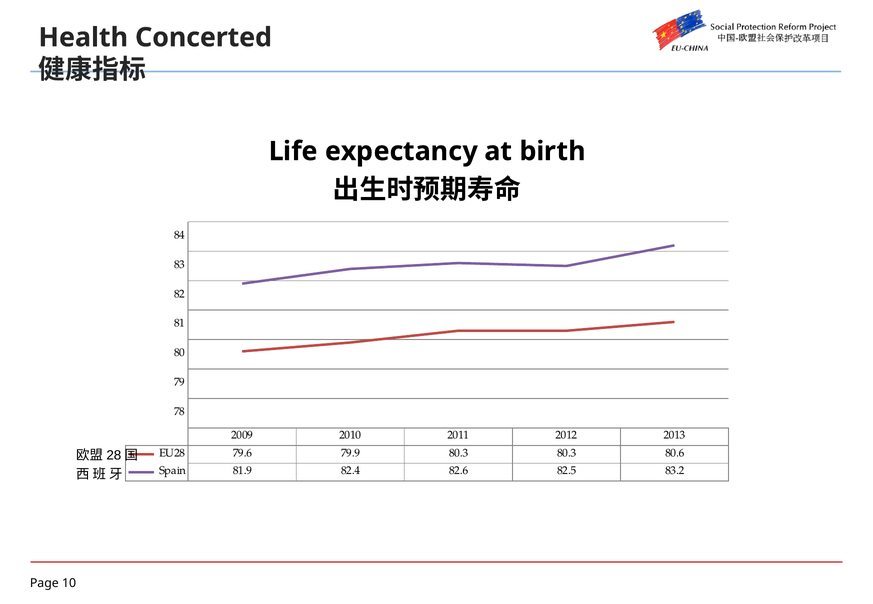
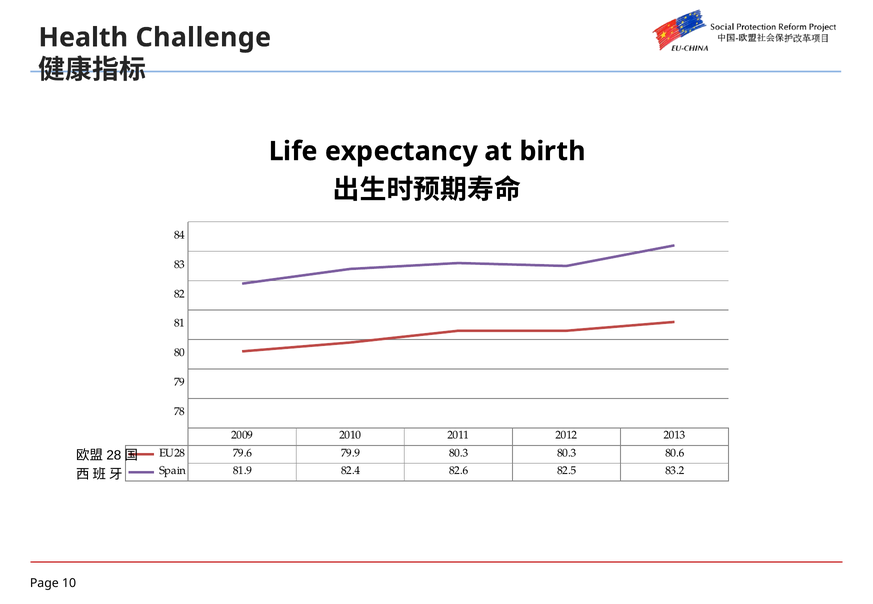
Concerted: Concerted -> Challenge
